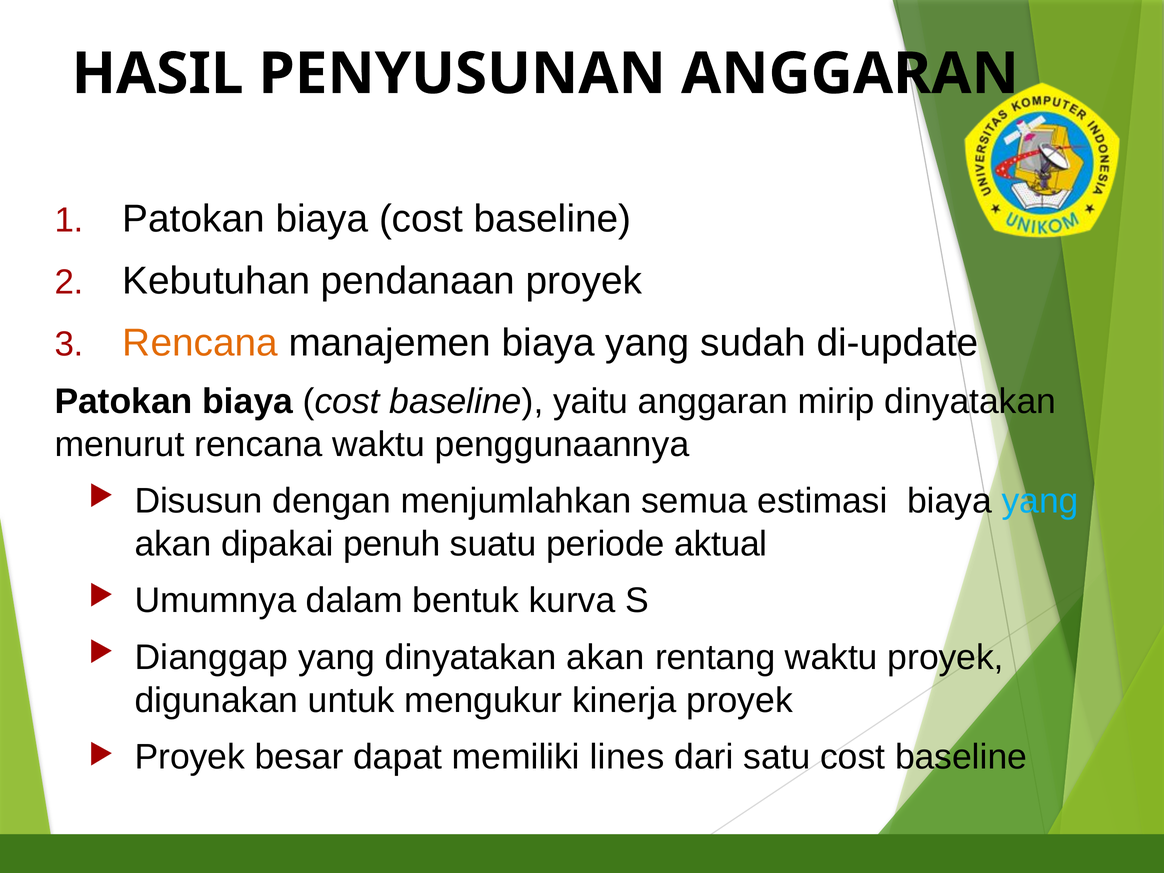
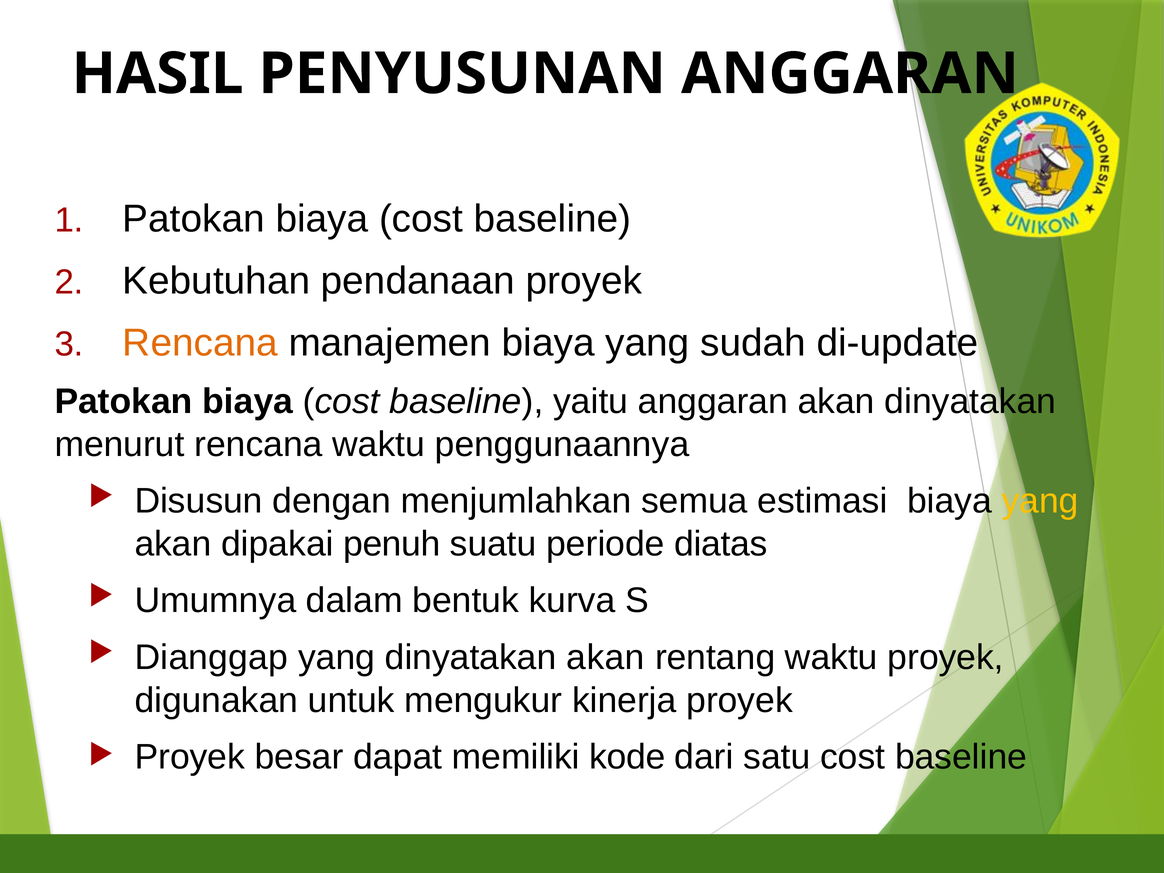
anggaran mirip: mirip -> akan
yang at (1040, 501) colour: light blue -> yellow
aktual: aktual -> diatas
lines: lines -> kode
